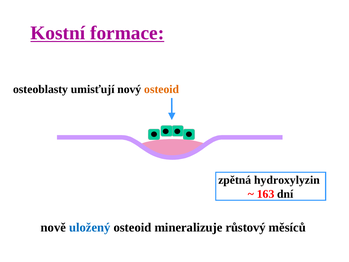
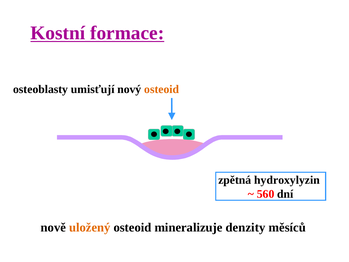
163: 163 -> 560
uložený colour: blue -> orange
růstový: růstový -> denzity
